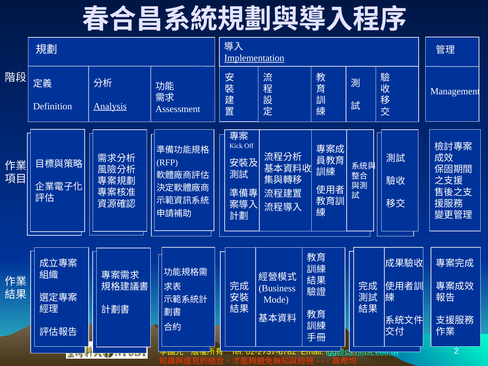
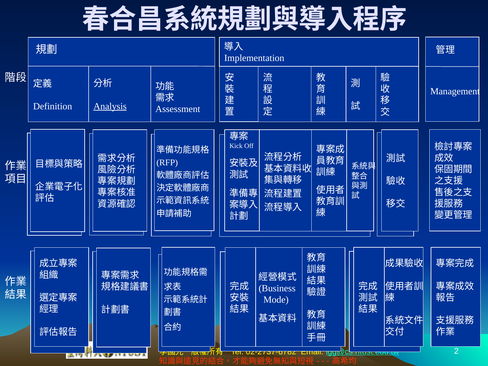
Implementation underline: present -> none
